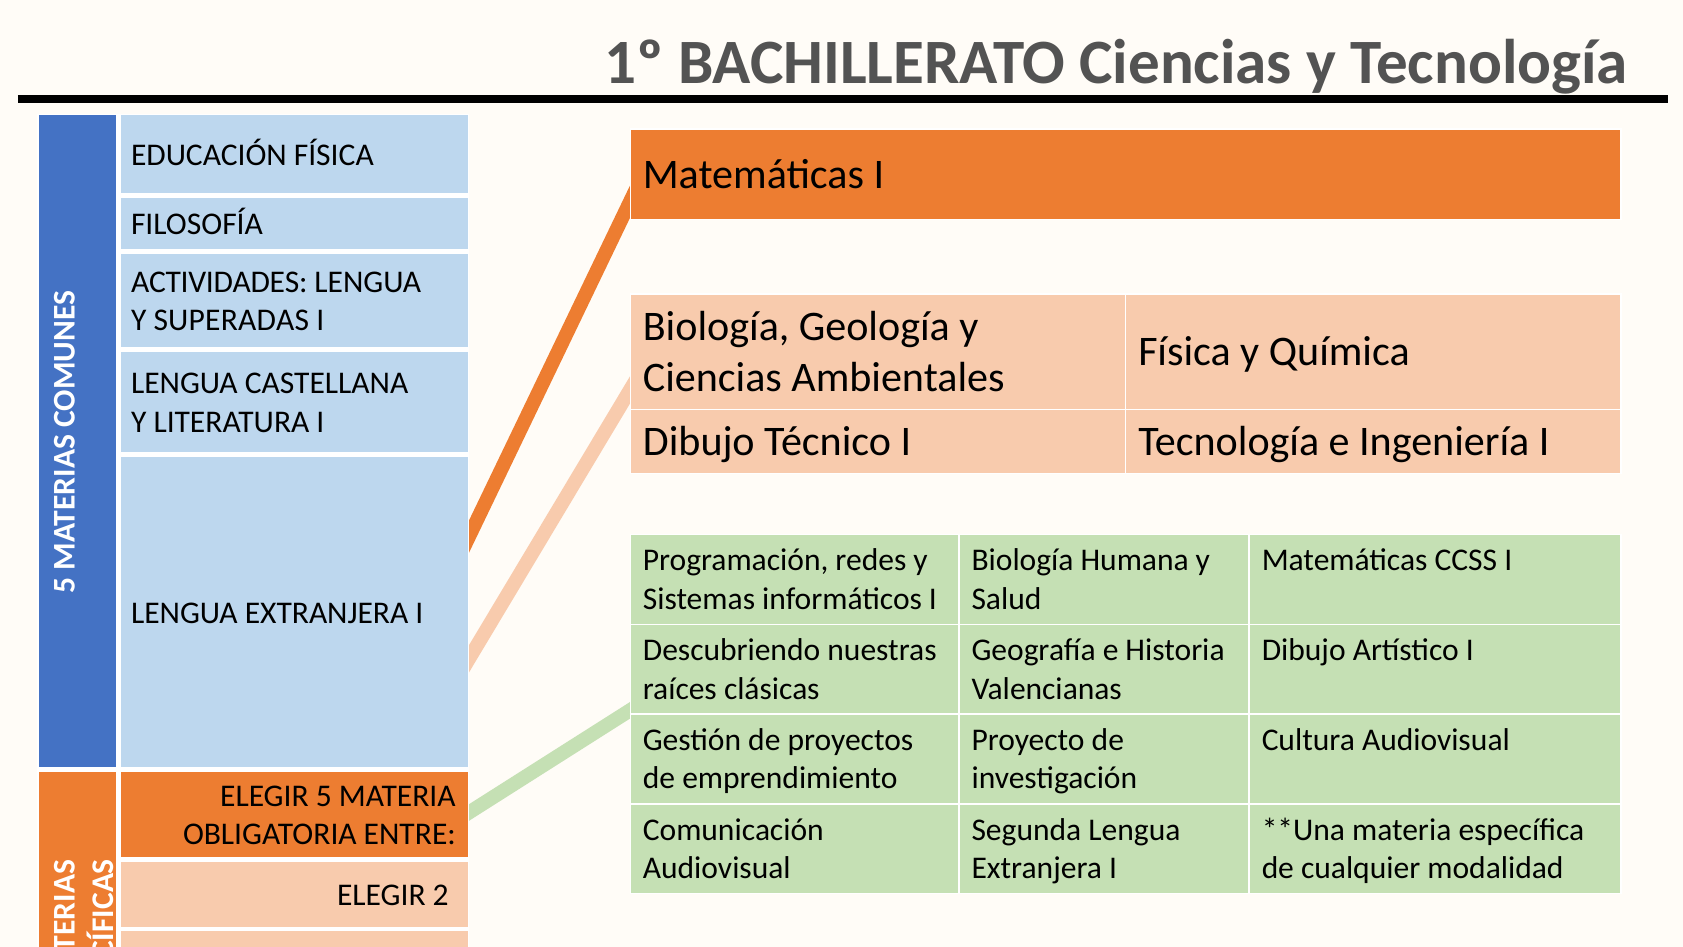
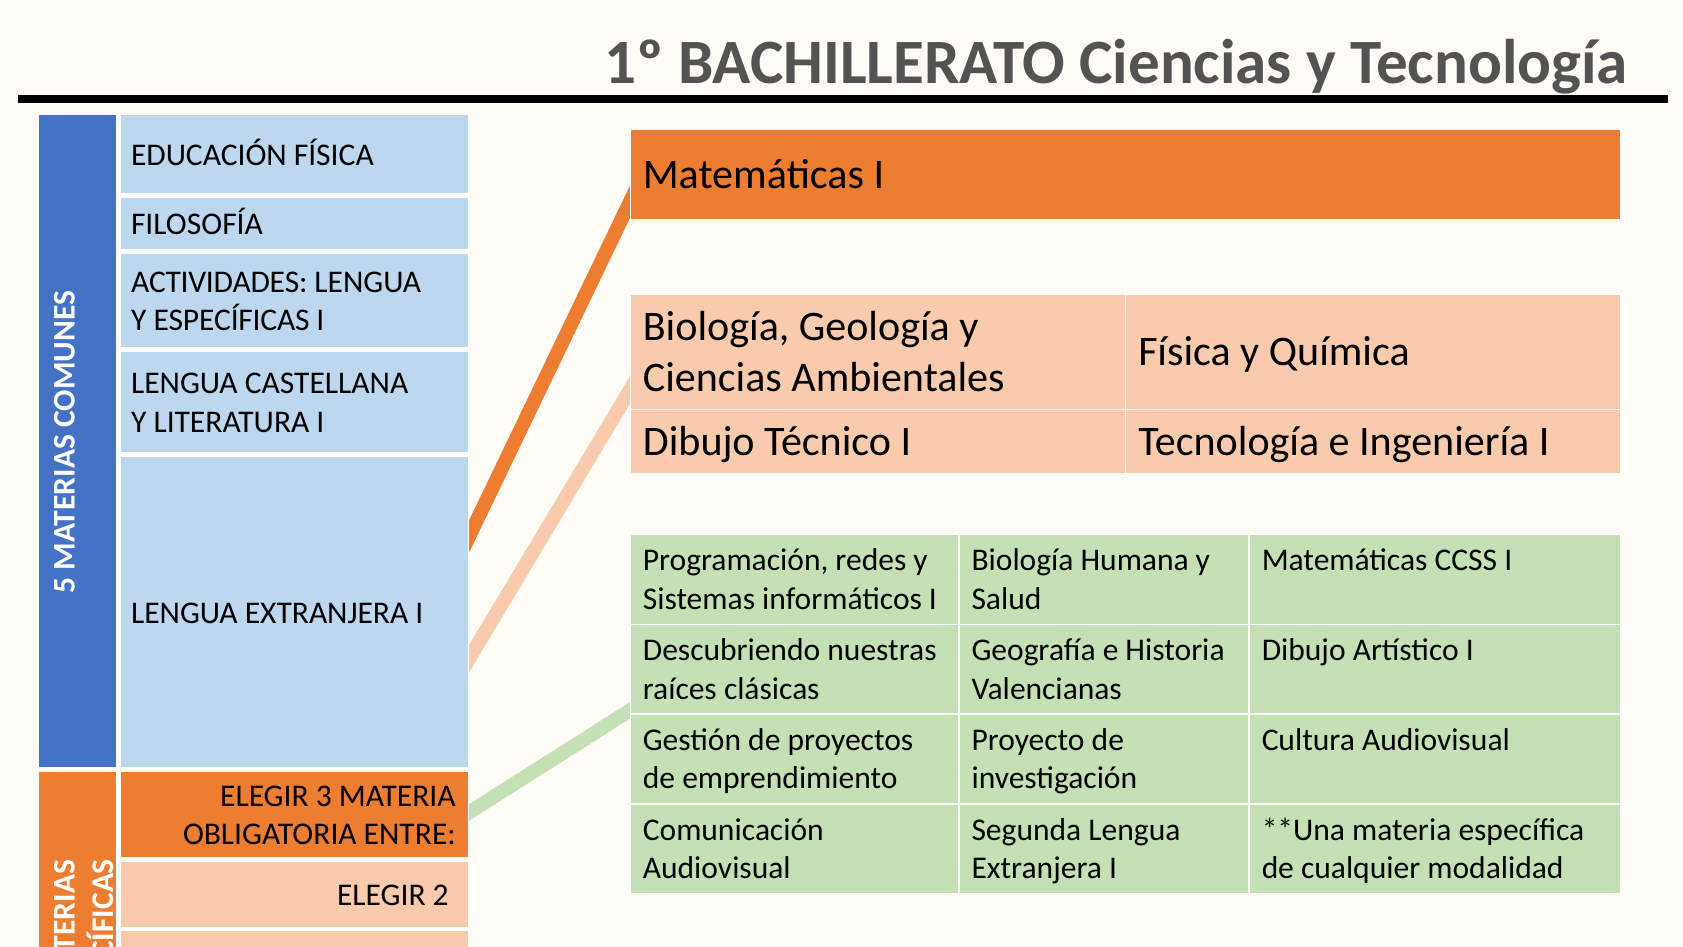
SUPERADAS: SUPERADAS -> ESPECÍFICAS
ELEGIR 5: 5 -> 3
